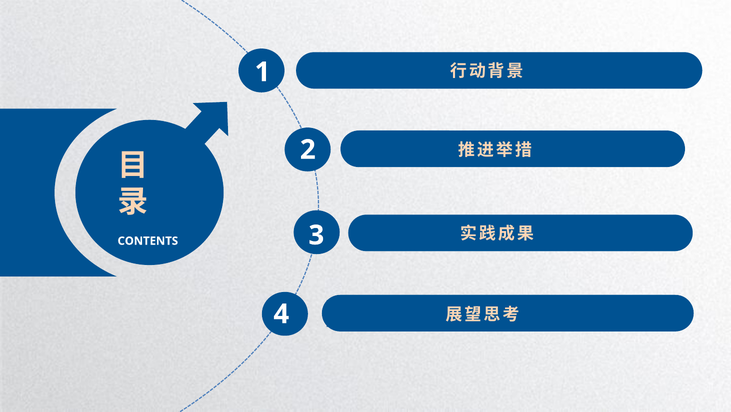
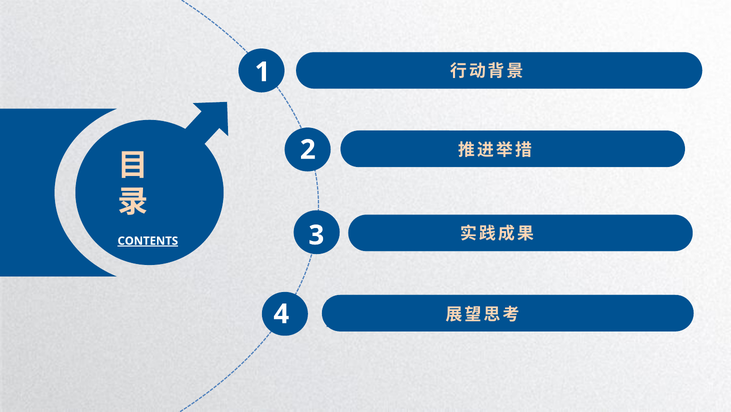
CONTENTS underline: none -> present
